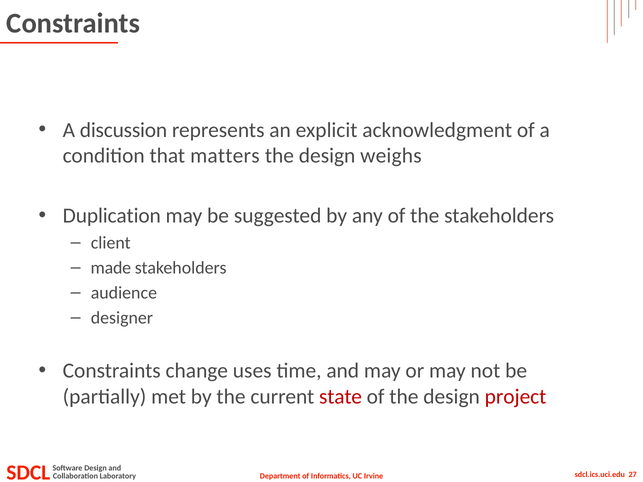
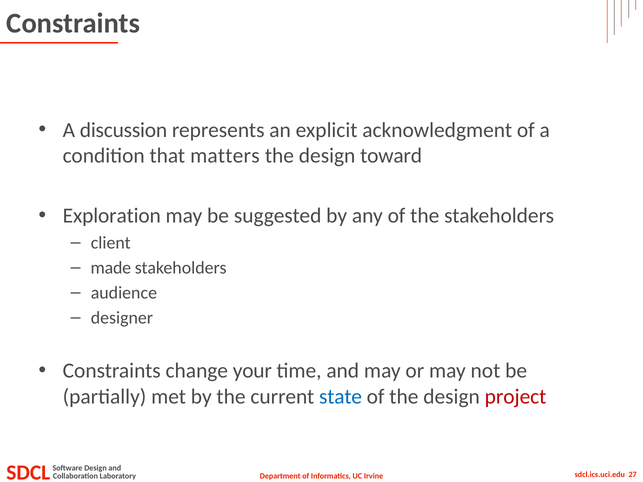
weighs: weighs -> toward
Duplication: Duplication -> Exploration
uses: uses -> your
state colour: red -> blue
